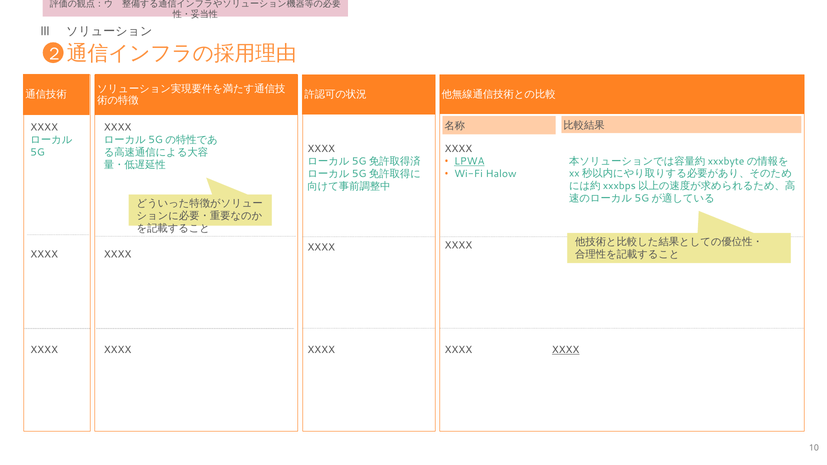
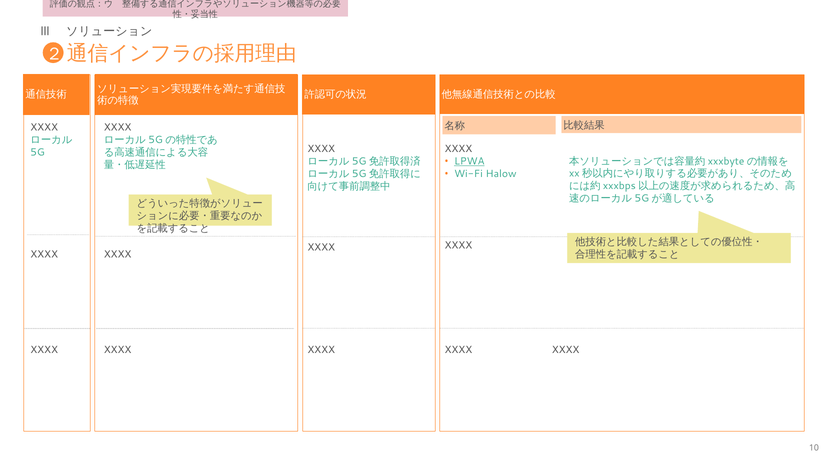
XXXX at (566, 350) underline: present -> none
